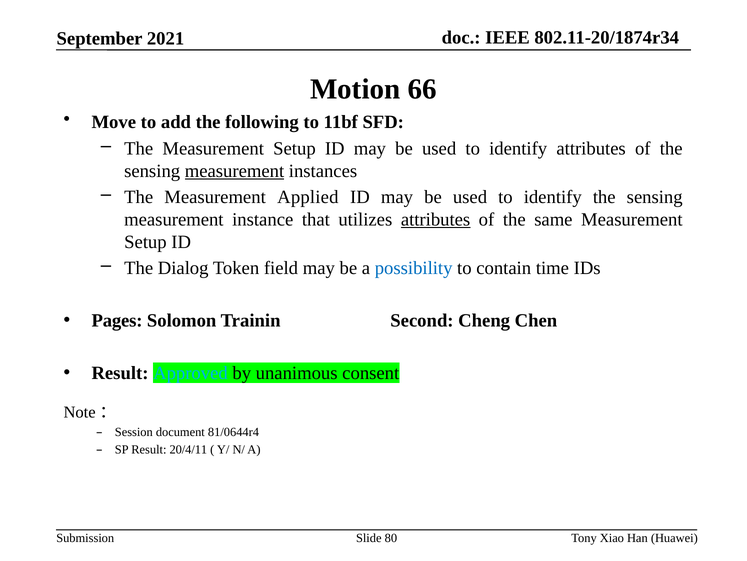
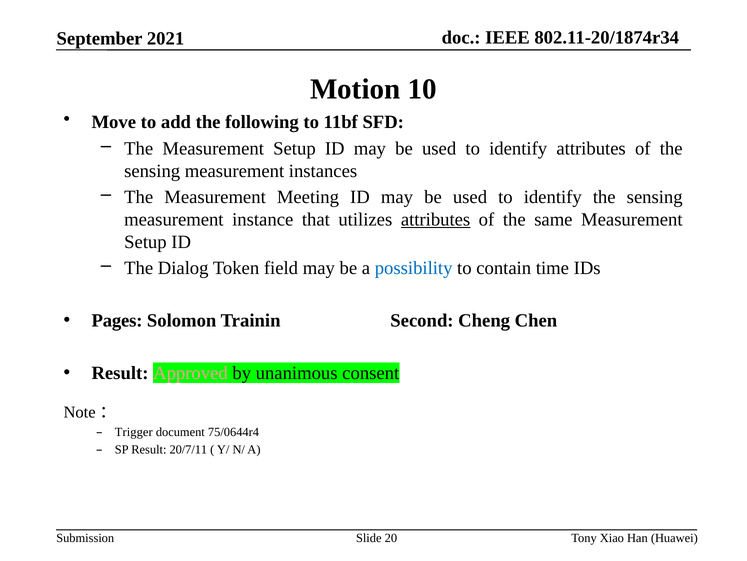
66: 66 -> 10
measurement at (235, 171) underline: present -> none
Applied: Applied -> Meeting
Approved colour: light blue -> pink
Session: Session -> Trigger
81/0644r4: 81/0644r4 -> 75/0644r4
20/4/11: 20/4/11 -> 20/7/11
80: 80 -> 20
